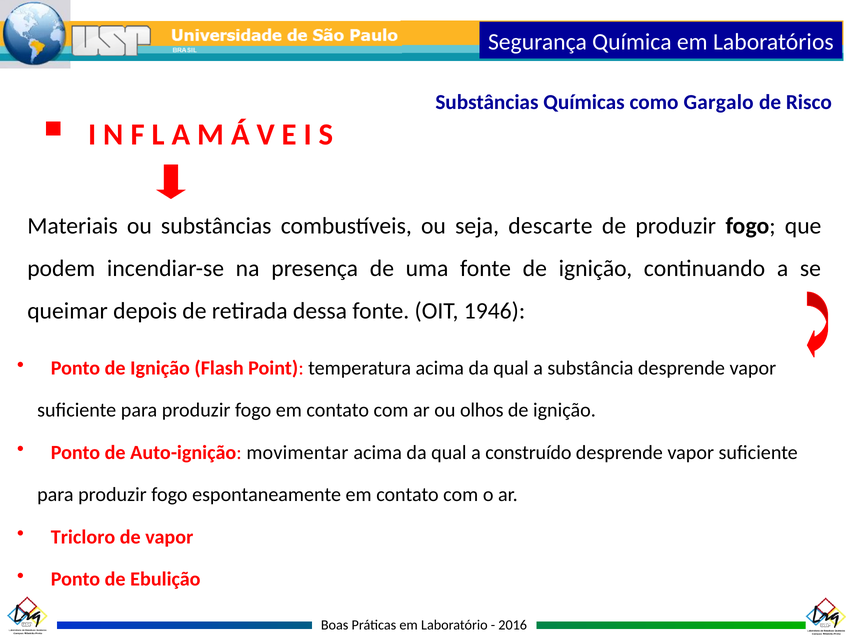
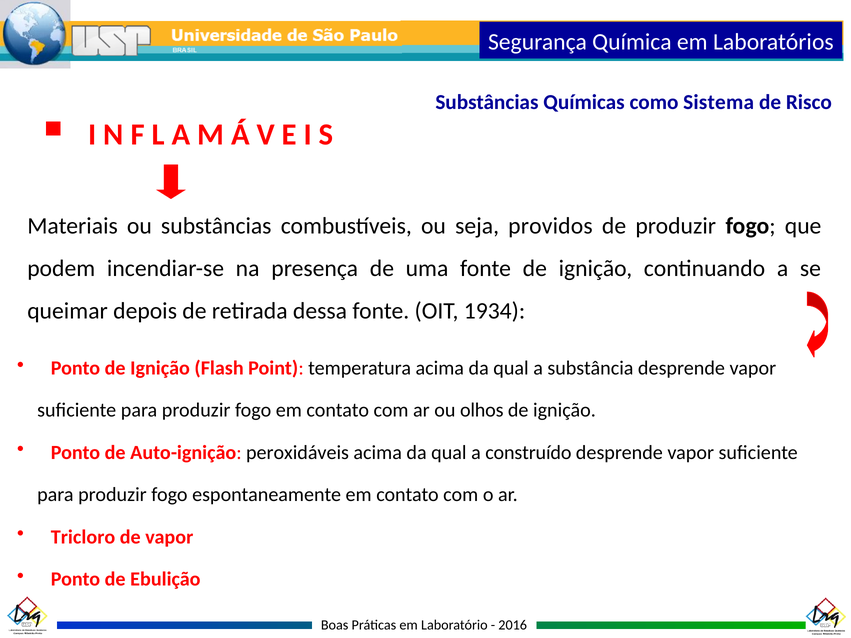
Gargalo: Gargalo -> Sistema
descarte: descarte -> providos
1946: 1946 -> 1934
movimentar: movimentar -> peroxidáveis
